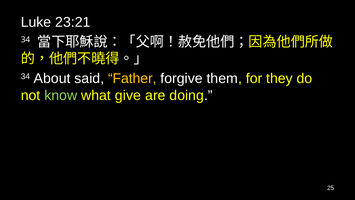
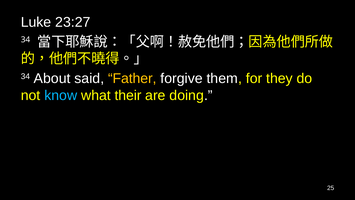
23:21: 23:21 -> 23:27
know colour: light green -> light blue
give: give -> their
